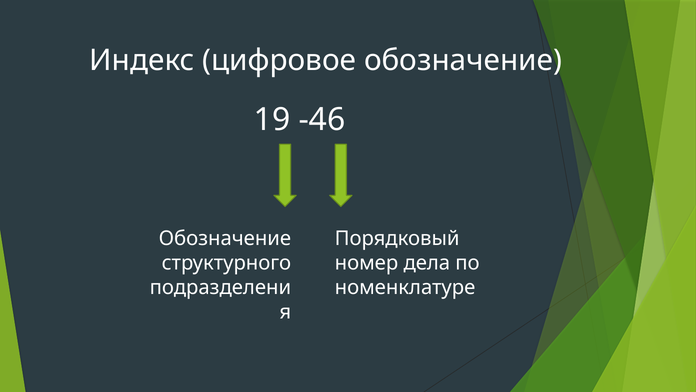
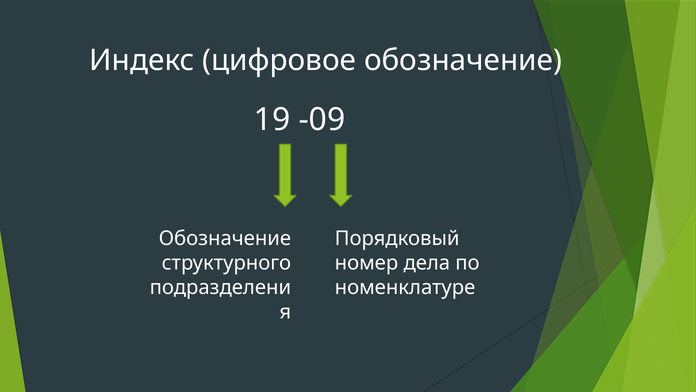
-46: -46 -> -09
